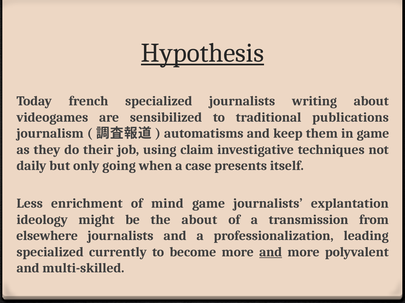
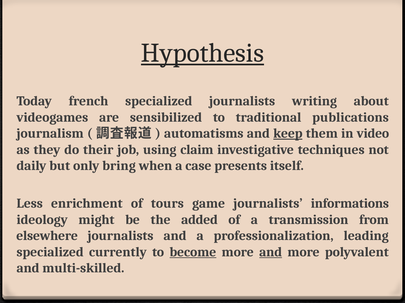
keep underline: none -> present
in game: game -> video
going: going -> bring
mind: mind -> tours
explantation: explantation -> informations
the about: about -> added
become underline: none -> present
